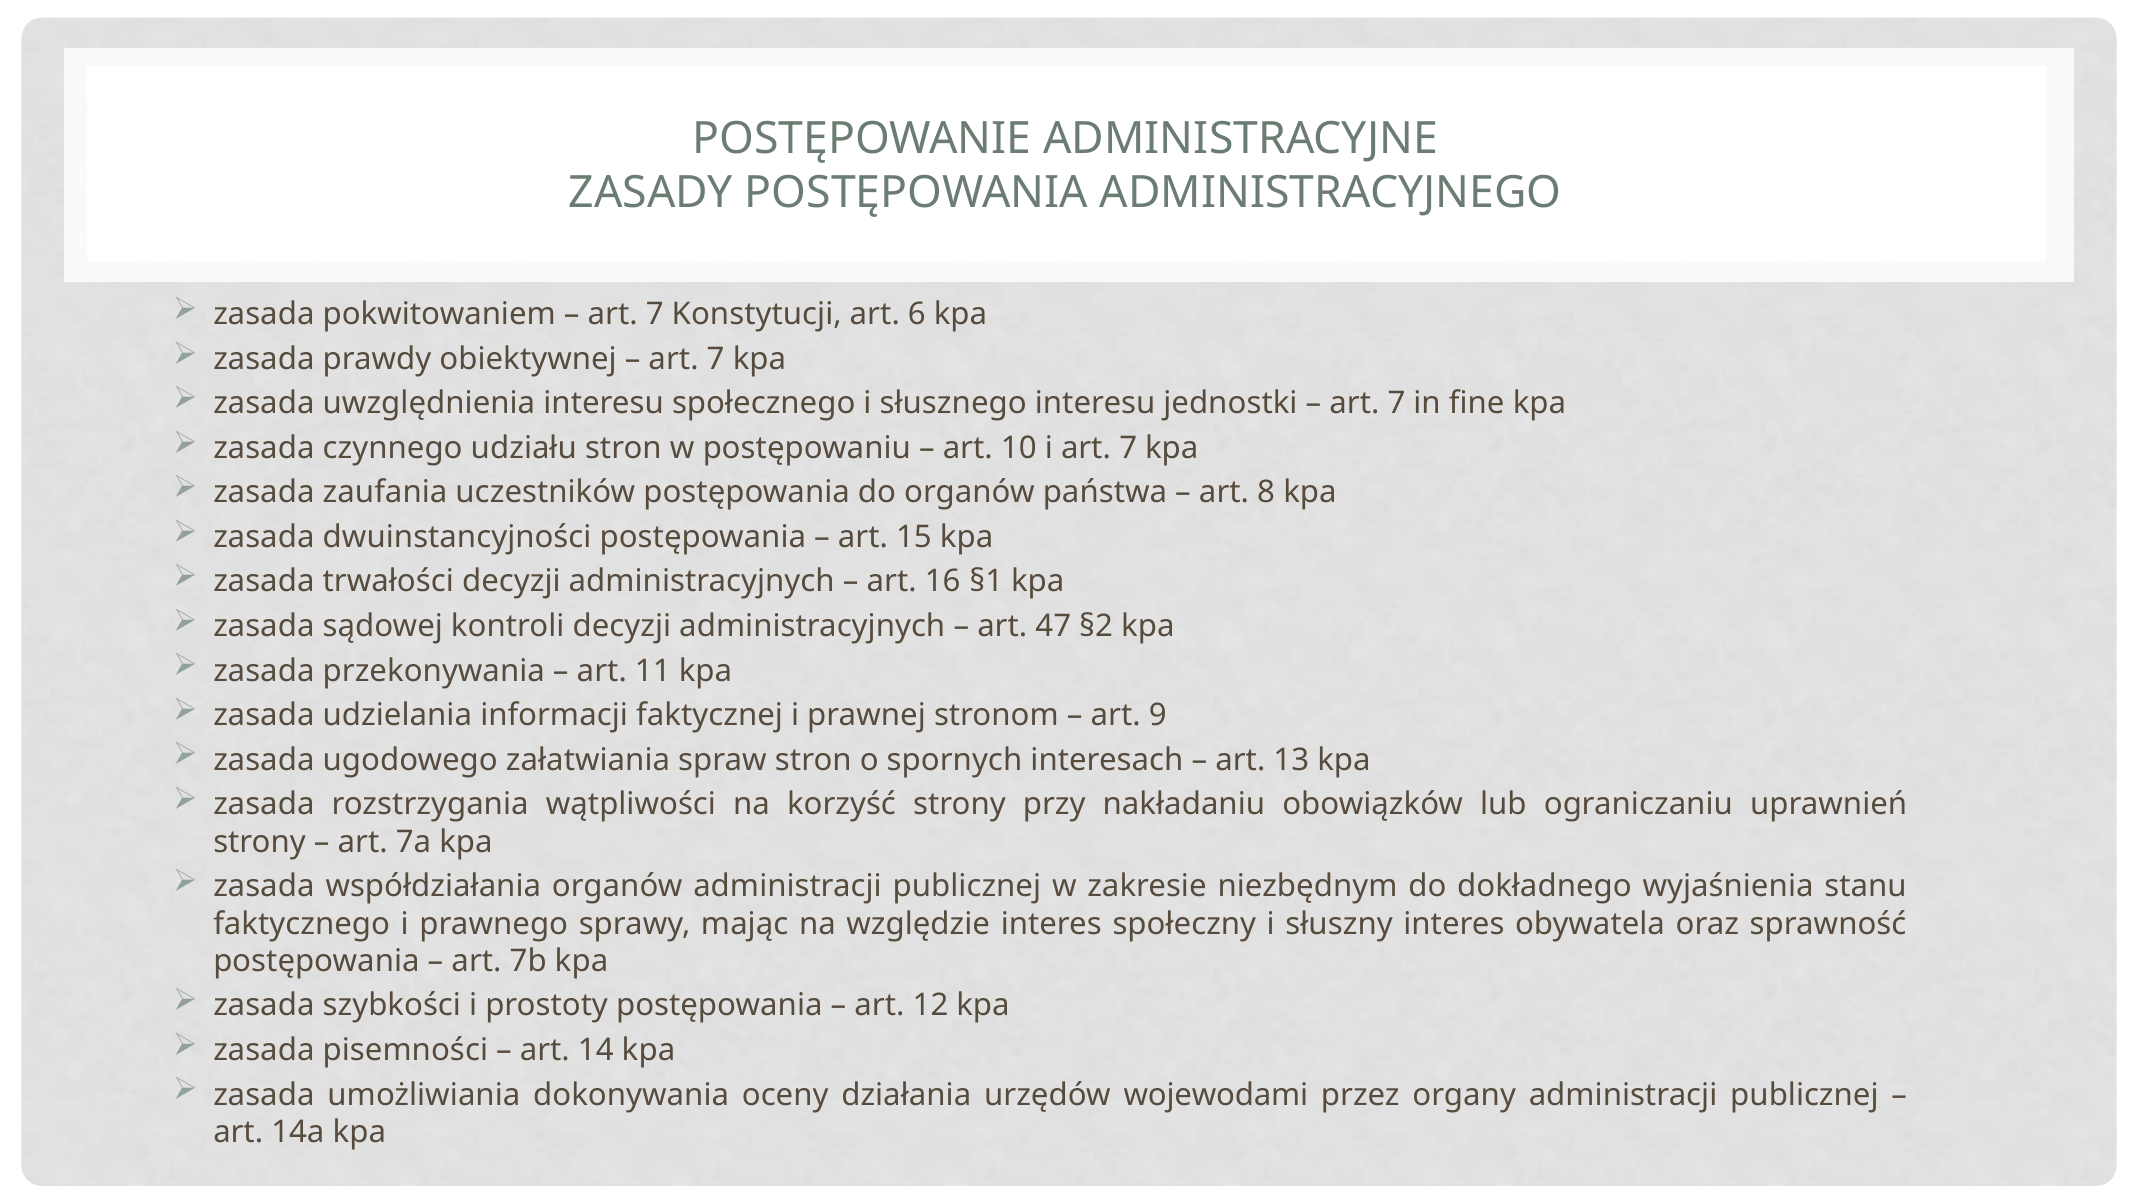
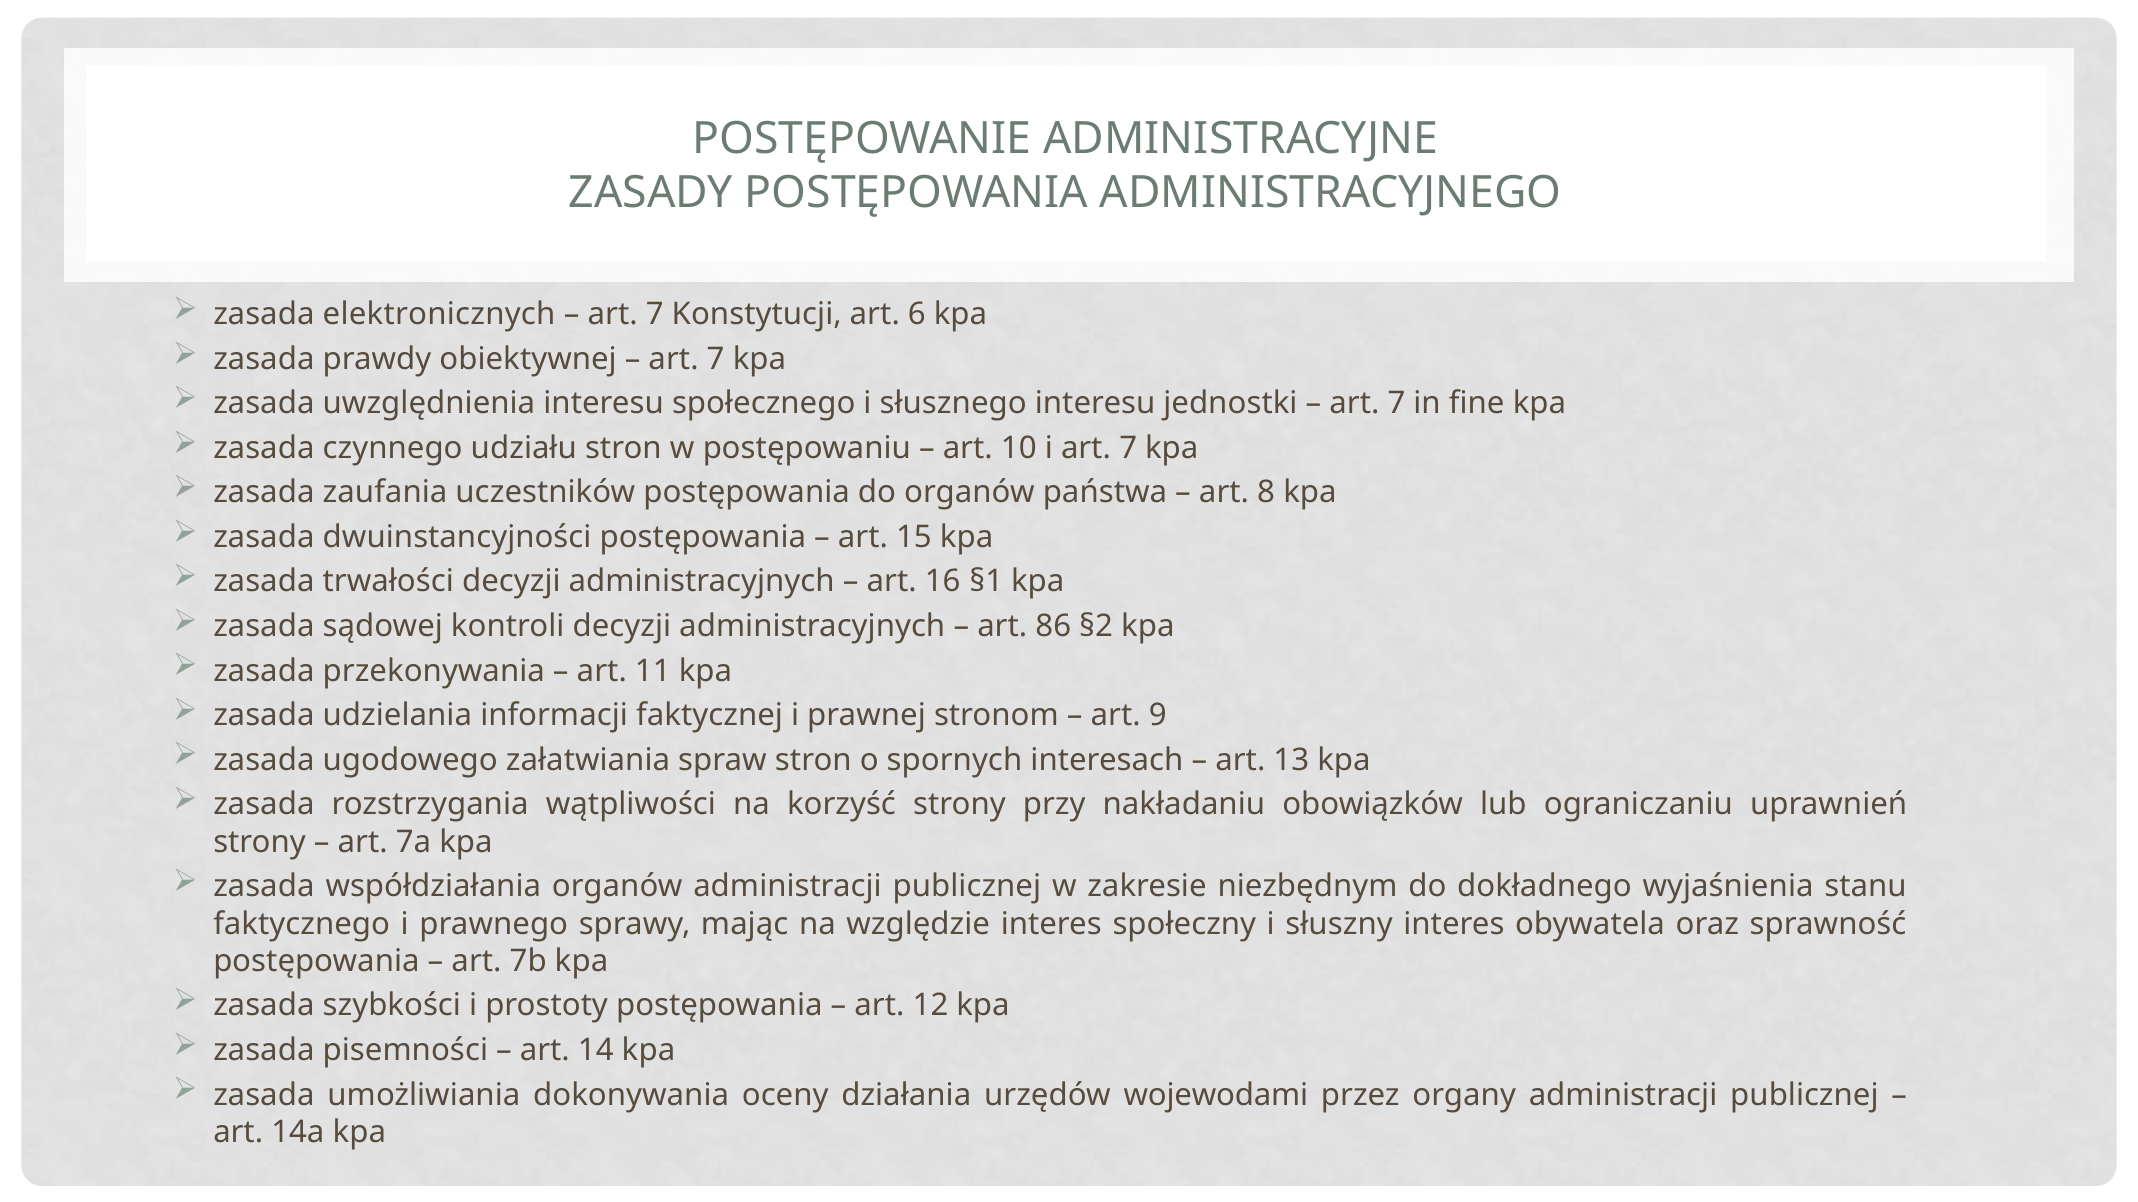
pokwitowaniem: pokwitowaniem -> elektronicznych
47: 47 -> 86
